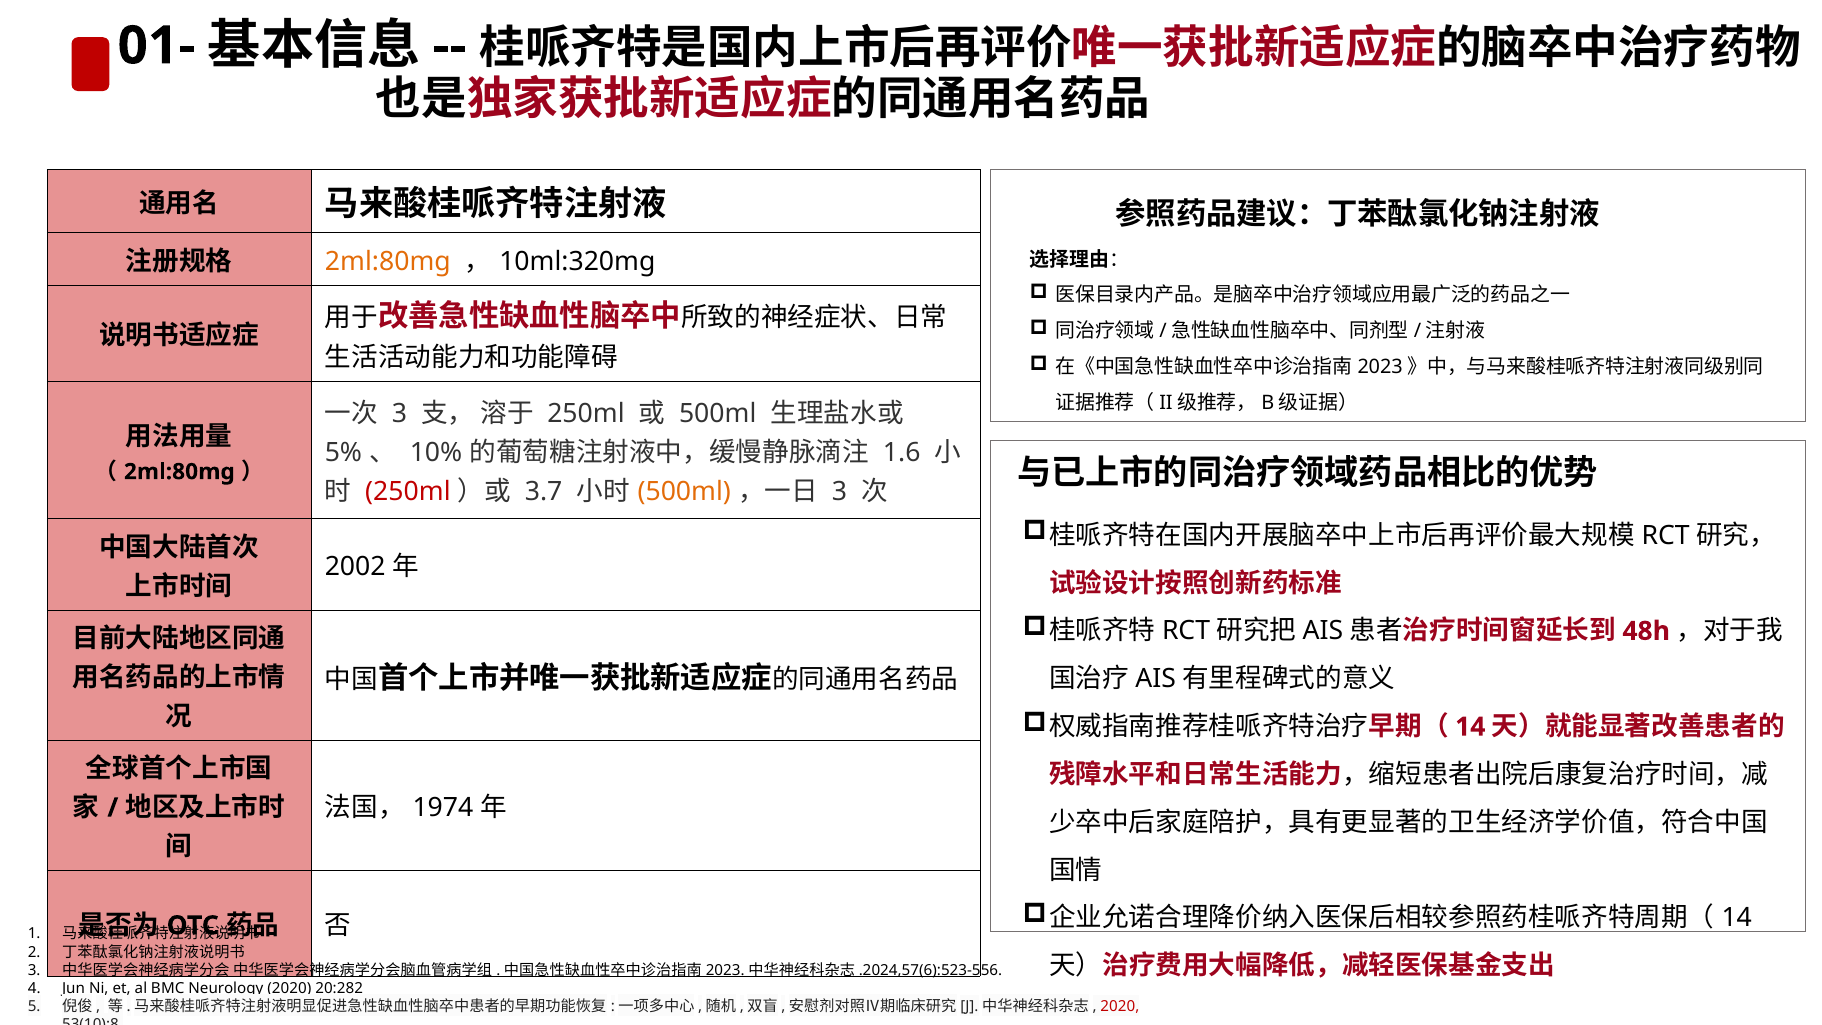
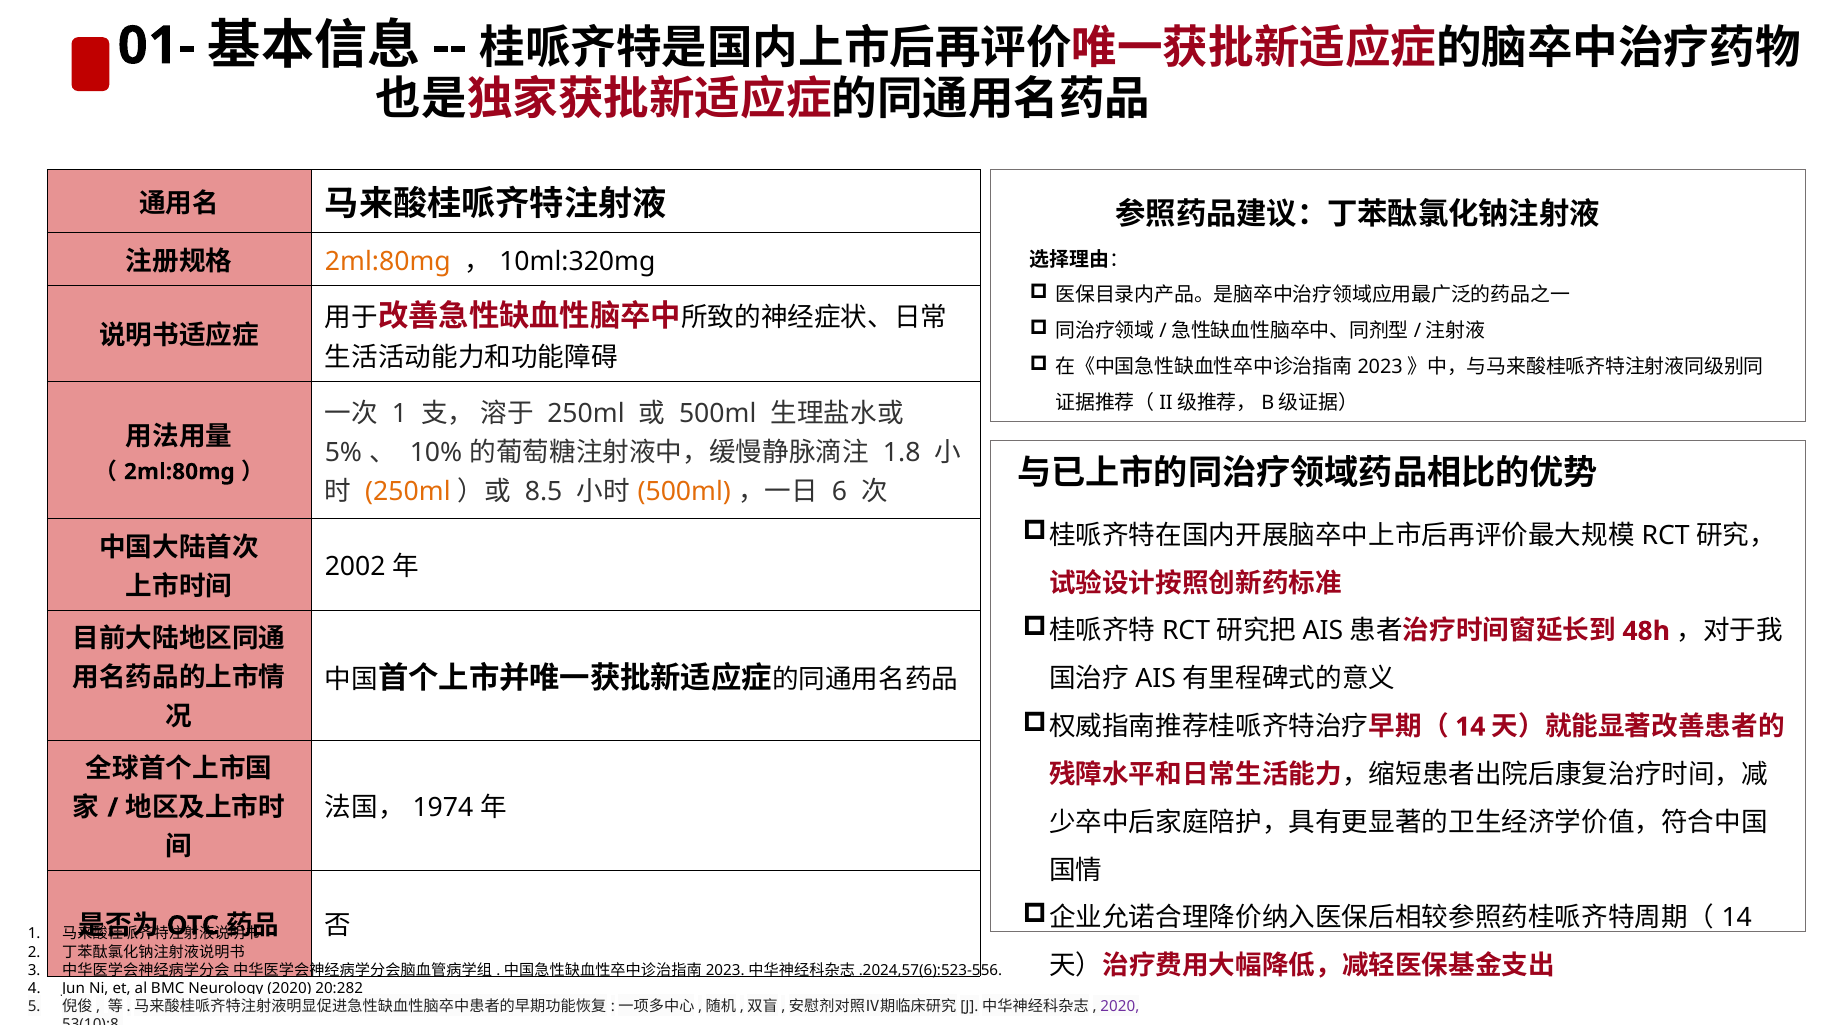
3 at (400, 414): 3 -> 1
1.6: 1.6 -> 1.8
250ml at (408, 492) colour: red -> orange
3.7: 3.7 -> 8.5
3 at (839, 492): 3 -> 6
2020 at (1120, 1006) colour: red -> purple
